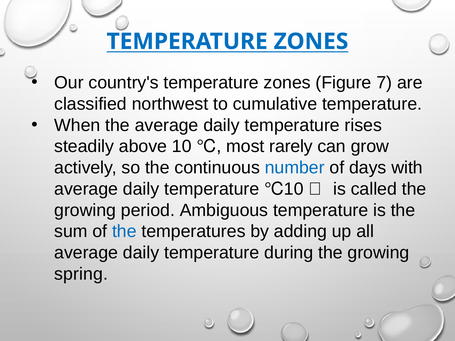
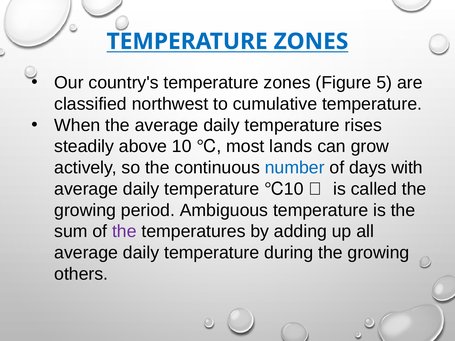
7: 7 -> 5
rarely: rarely -> lands
the at (124, 232) colour: blue -> purple
spring: spring -> others
